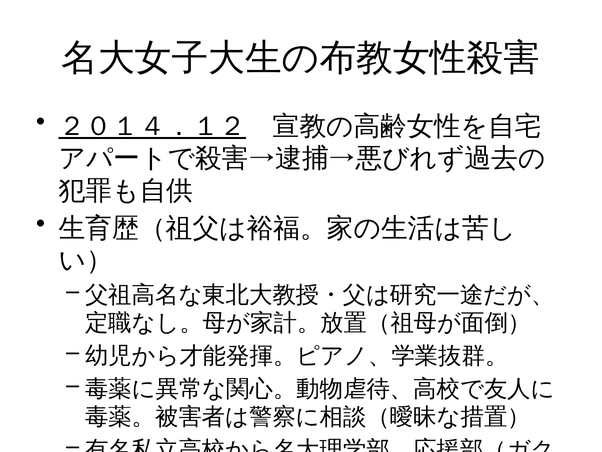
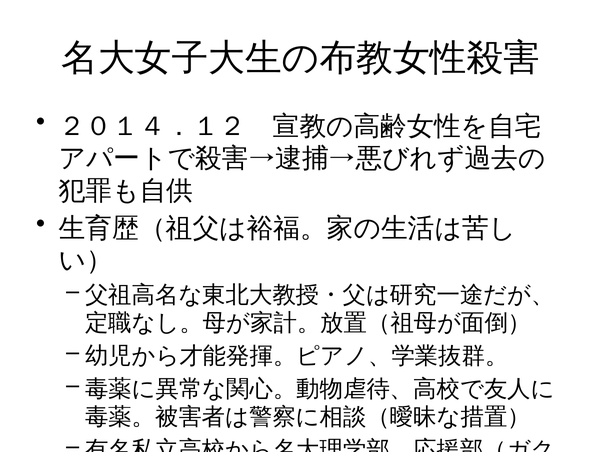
２０１４．１２ underline: present -> none
